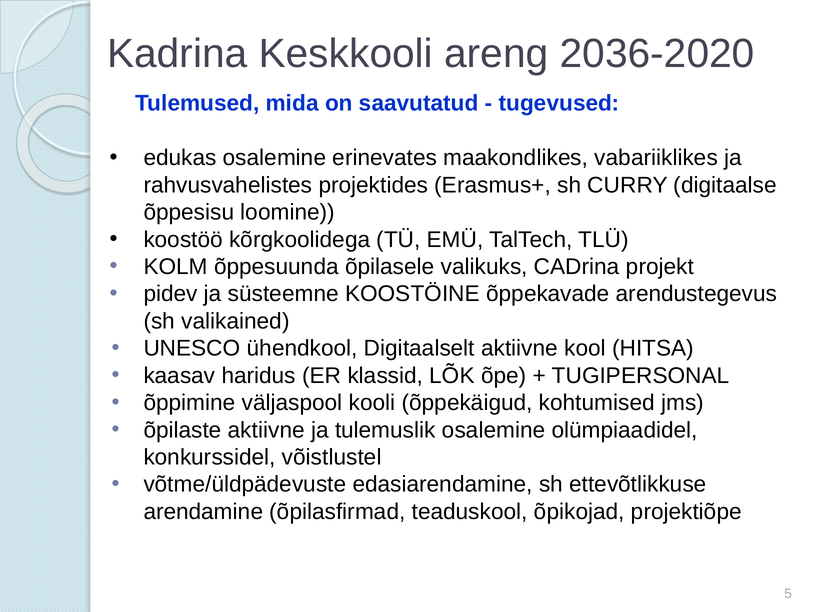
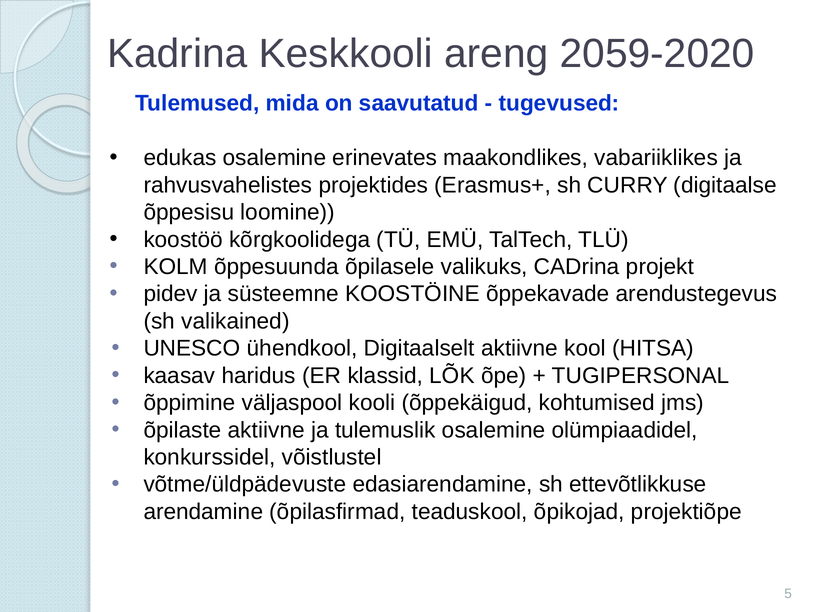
2036-2020: 2036-2020 -> 2059-2020
